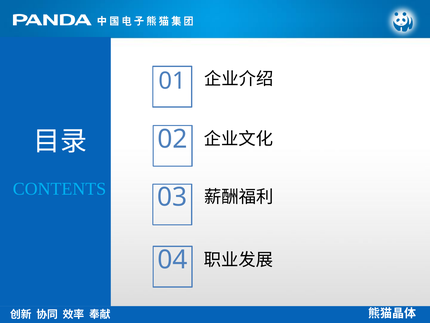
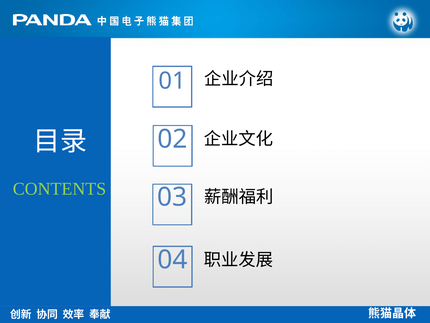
CONTENTS colour: light blue -> light green
